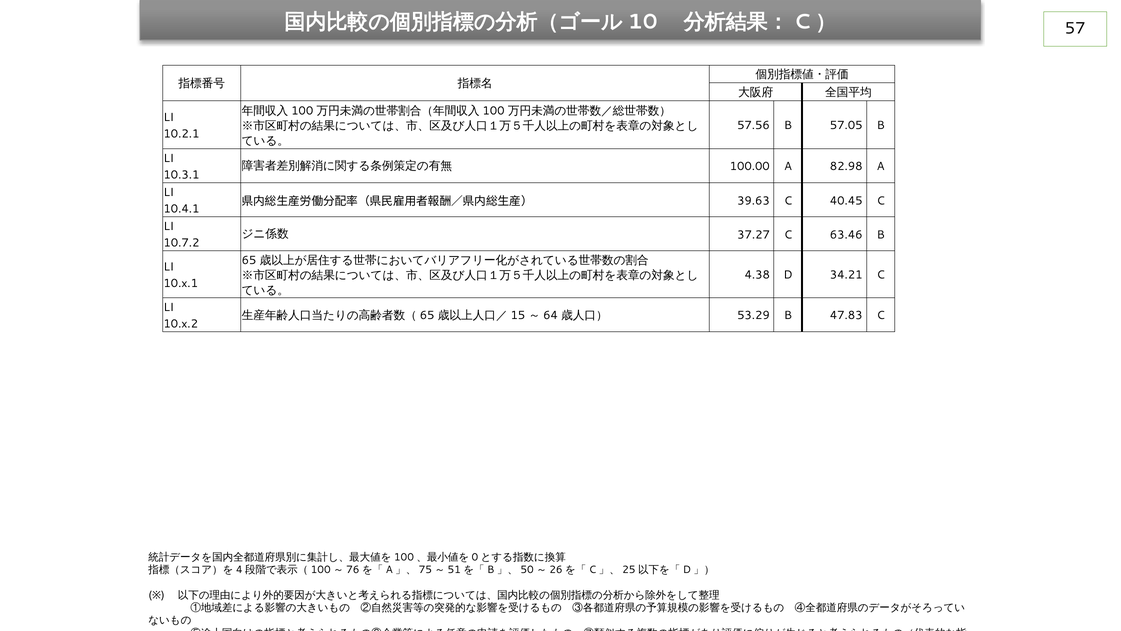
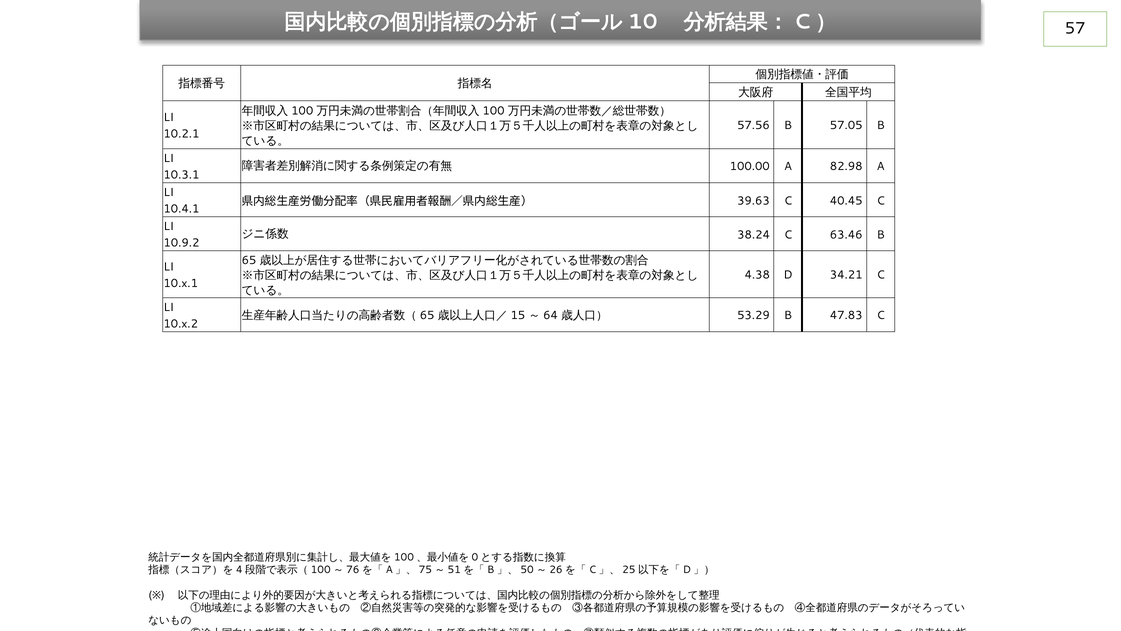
37.27: 37.27 -> 38.24
10.7.2: 10.7.2 -> 10.9.2
